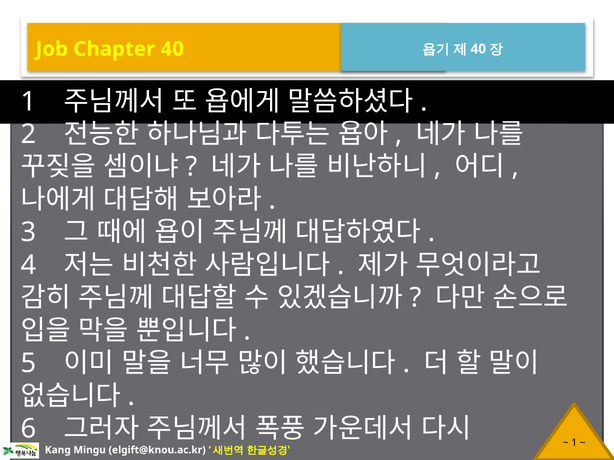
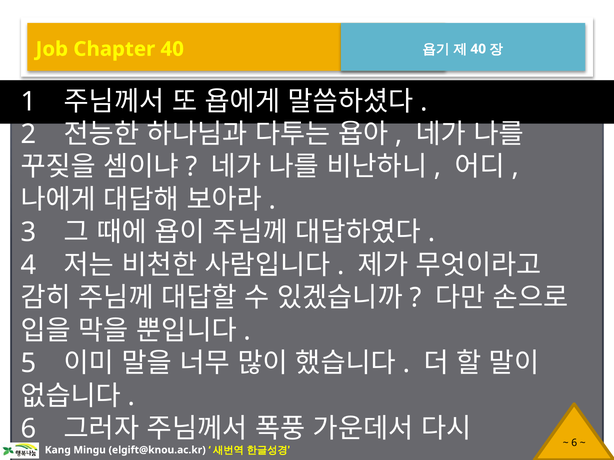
1 at (574, 443): 1 -> 6
